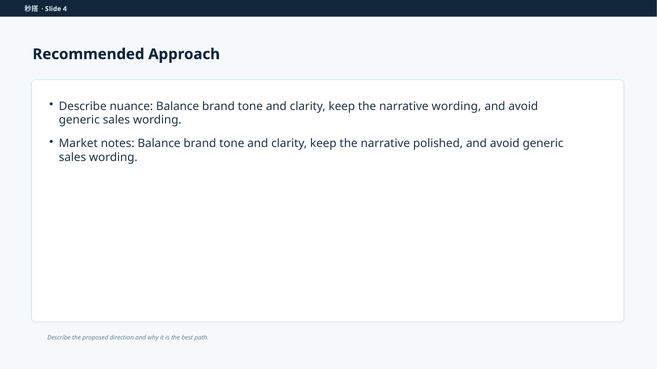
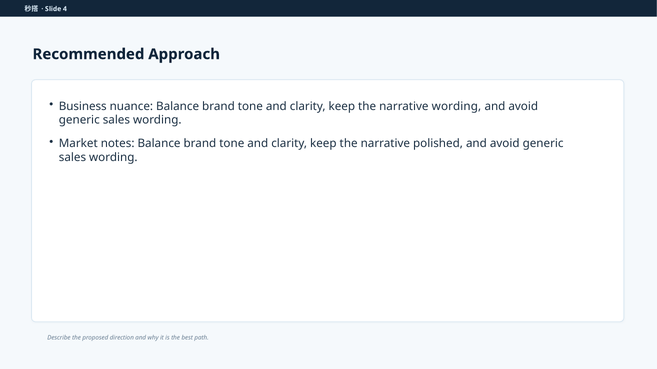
Describe at (83, 106): Describe -> Business
